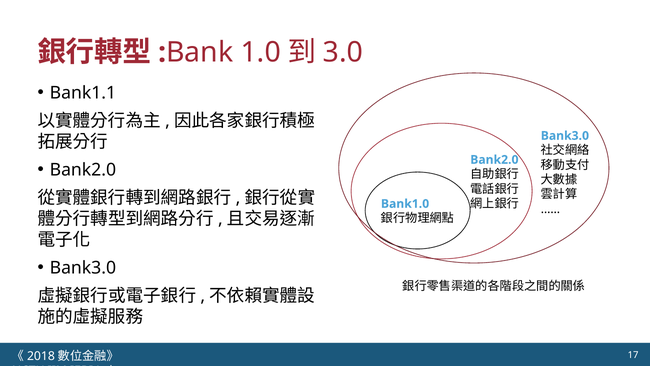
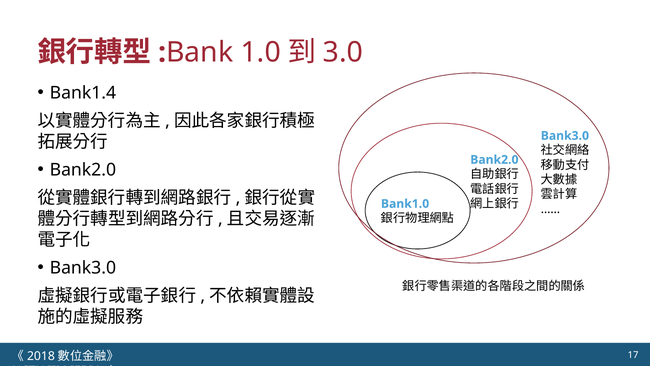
Bank1.1: Bank1.1 -> Bank1.4
